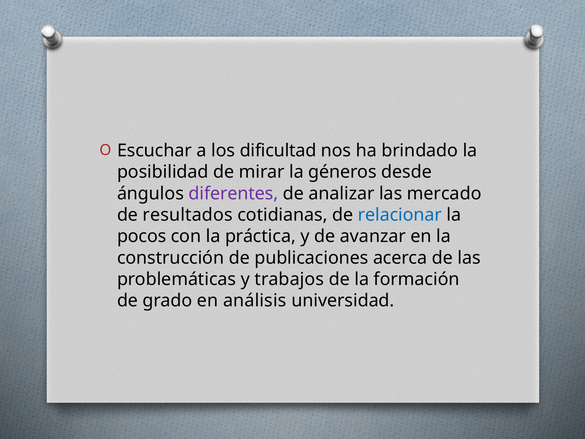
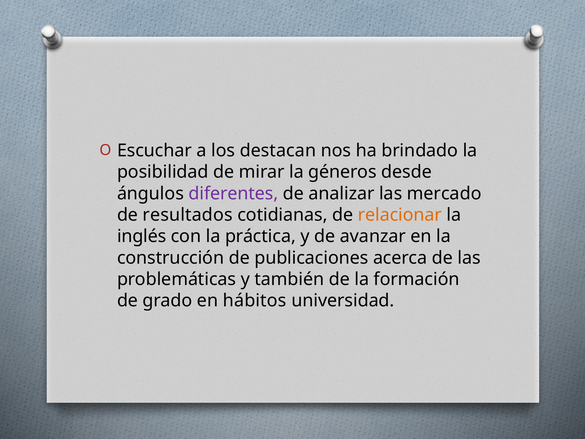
dificultad: dificultad -> destacan
relacionar colour: blue -> orange
pocos: pocos -> inglés
trabajos: trabajos -> también
análisis: análisis -> hábitos
